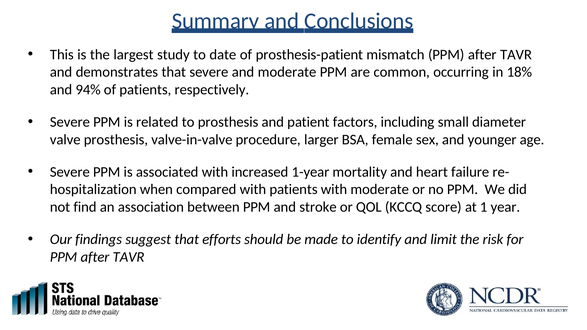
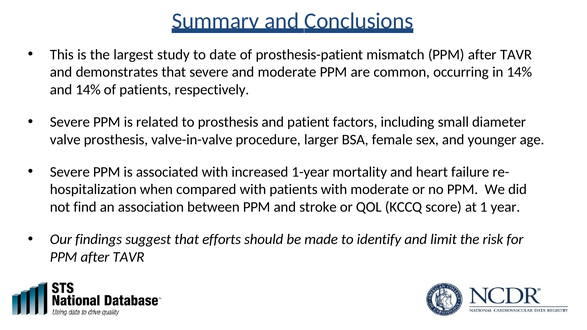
in 18%: 18% -> 14%
and 94%: 94% -> 14%
